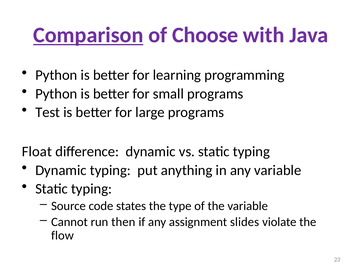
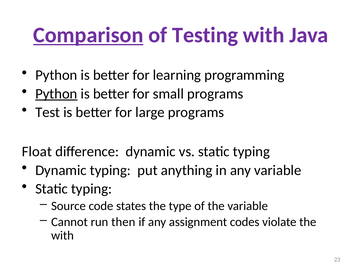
Choose: Choose -> Testing
Python at (56, 94) underline: none -> present
slides: slides -> codes
flow at (62, 235): flow -> with
